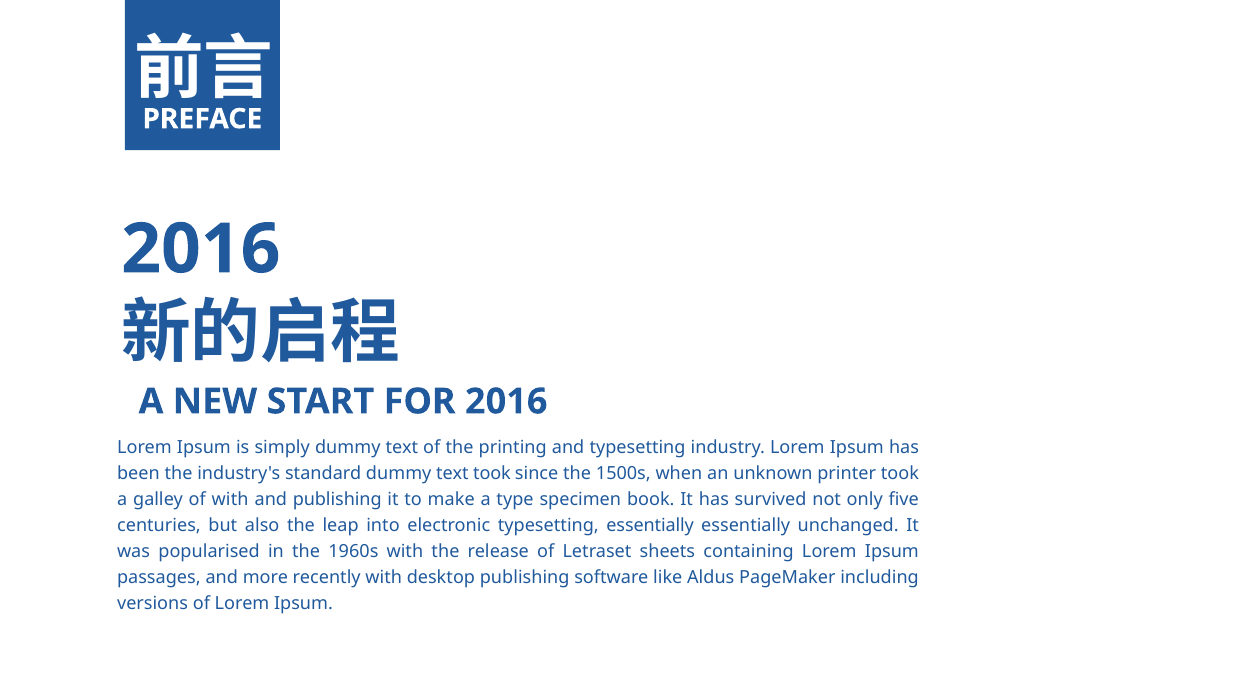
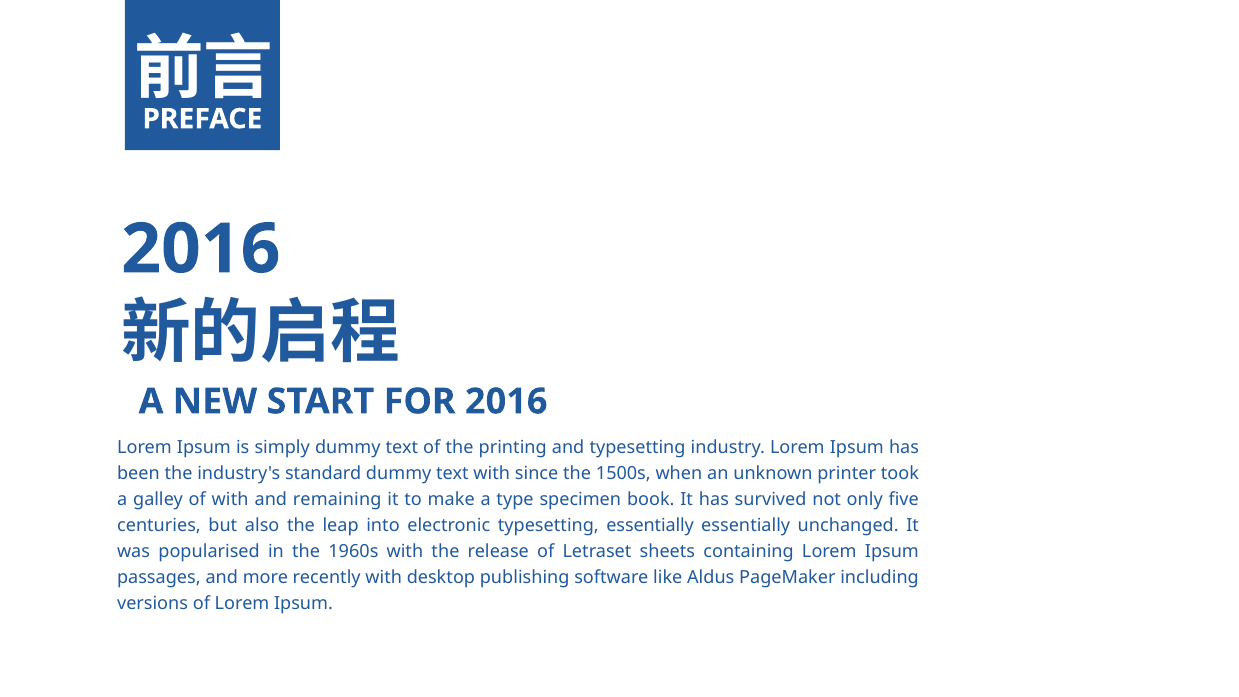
text took: took -> with
and publishing: publishing -> remaining
